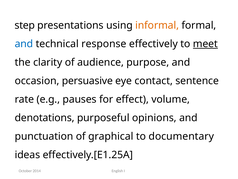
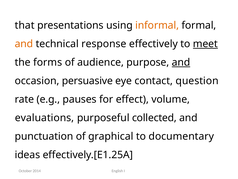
step: step -> that
and at (24, 44) colour: blue -> orange
clarity: clarity -> forms
and at (181, 62) underline: none -> present
sentence: sentence -> question
denotations: denotations -> evaluations
opinions: opinions -> collected
